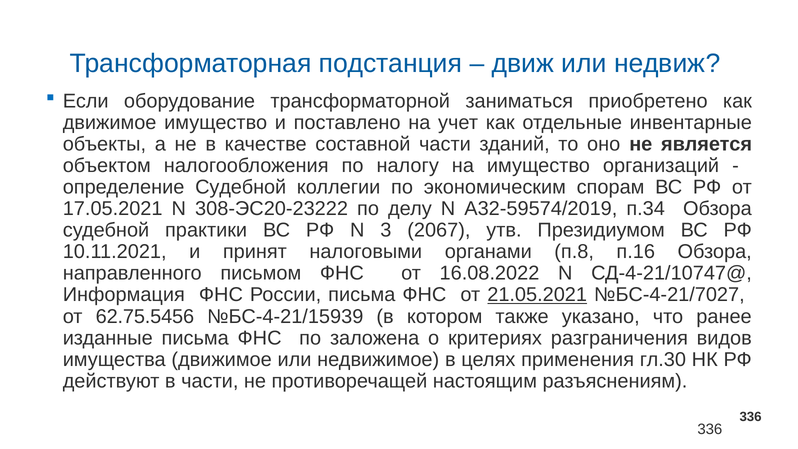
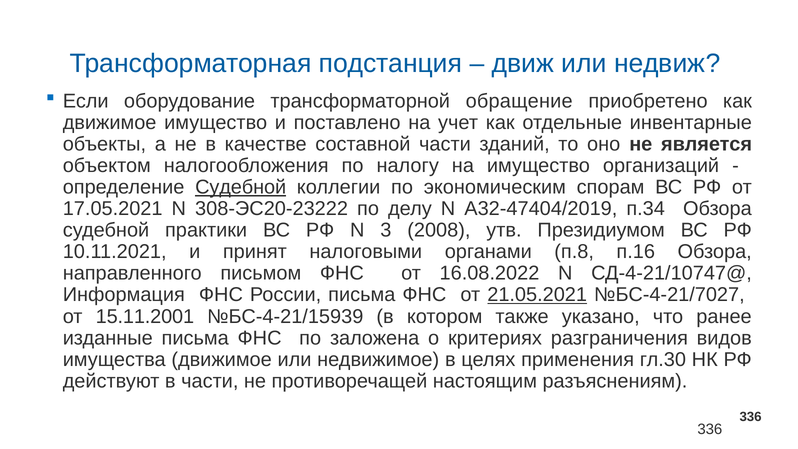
заниматься: заниматься -> обращение
Судебной at (241, 187) underline: none -> present
А32-59574/2019: А32-59574/2019 -> А32-47404/2019
2067: 2067 -> 2008
62.75.5456: 62.75.5456 -> 15.11.2001
